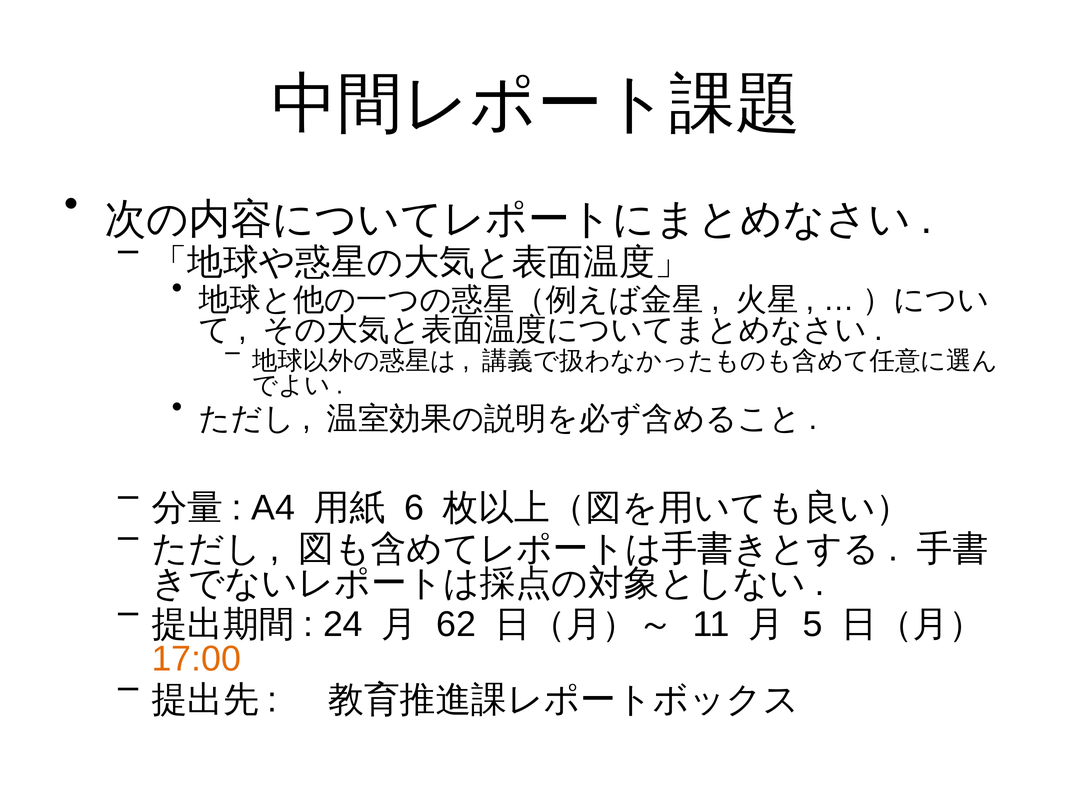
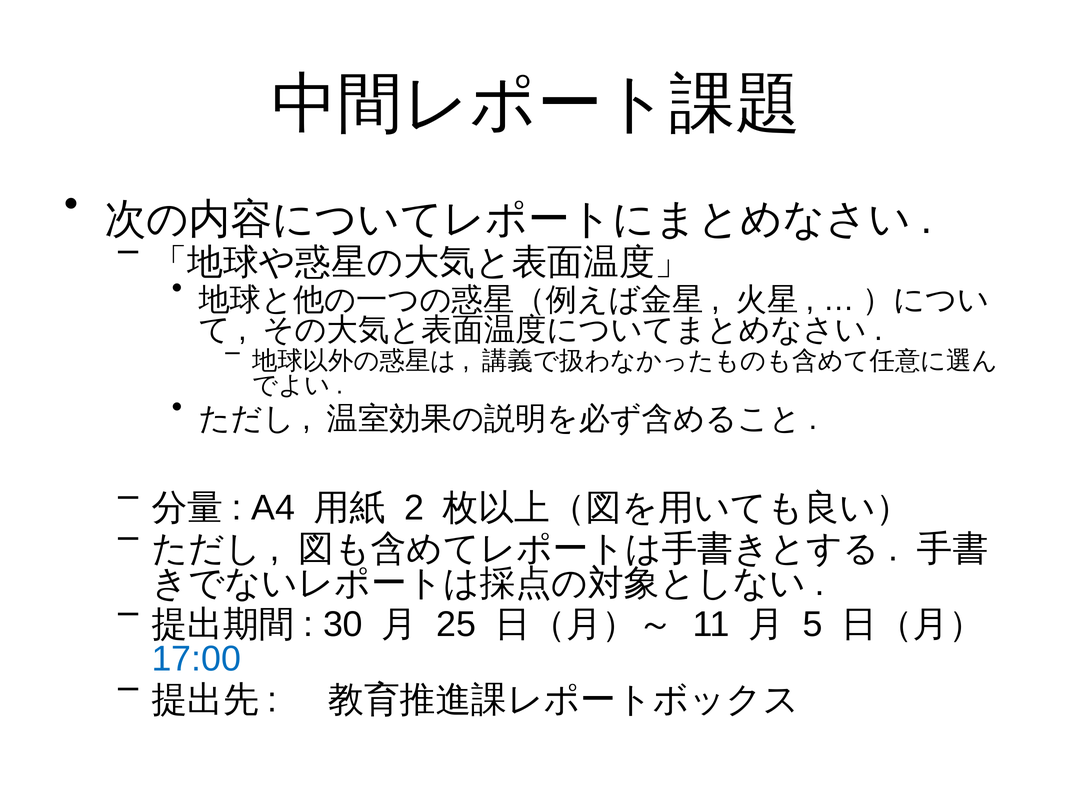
6: 6 -> 2
24: 24 -> 30
62: 62 -> 25
17:00 colour: orange -> blue
